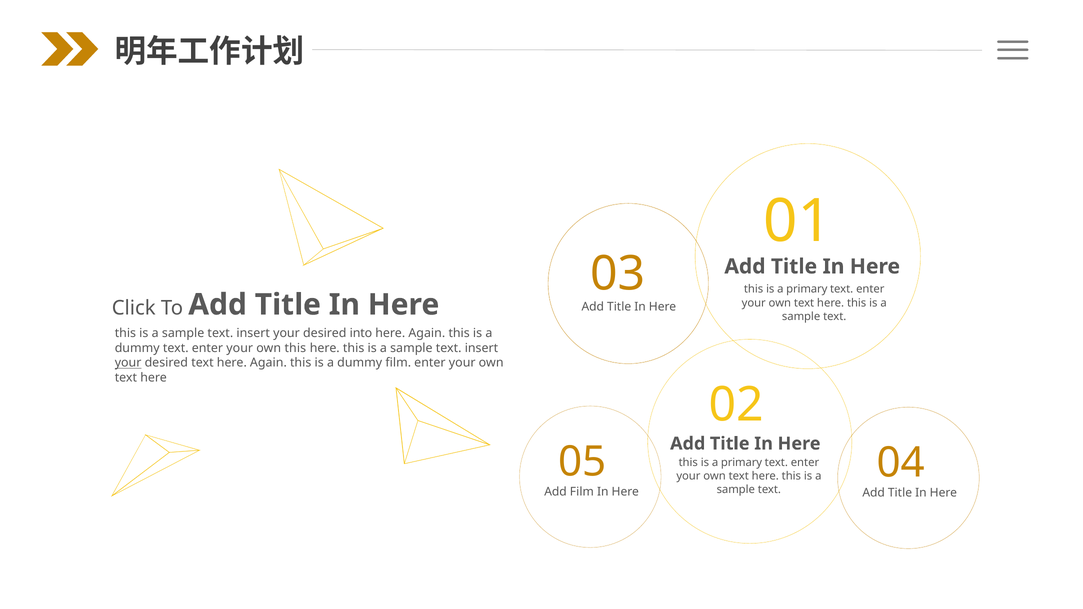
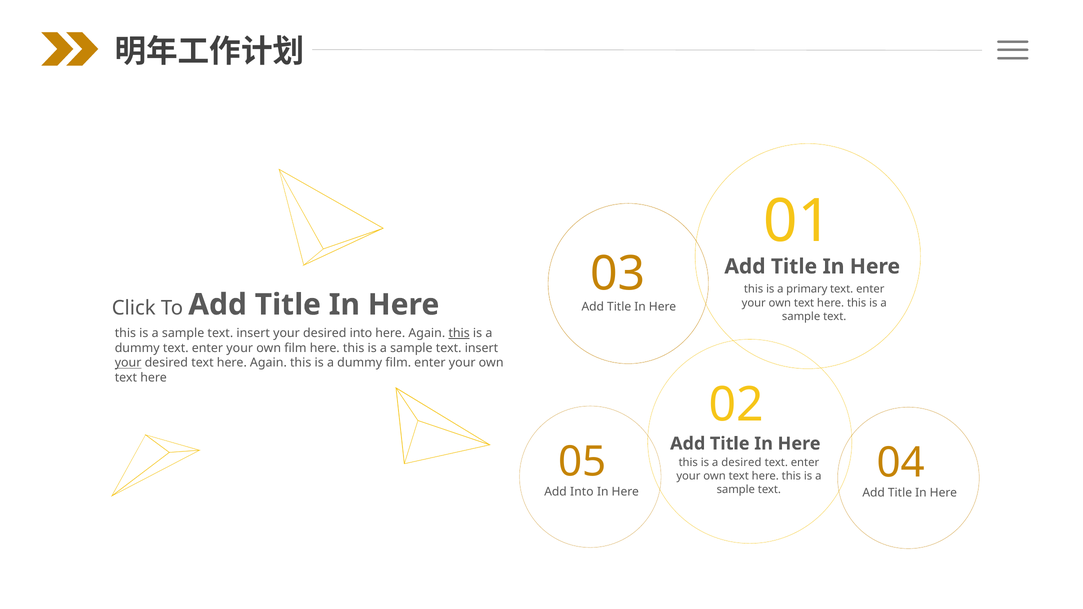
this at (459, 333) underline: none -> present
own this: this -> film
primary at (742, 463): primary -> desired
Add Film: Film -> Into
